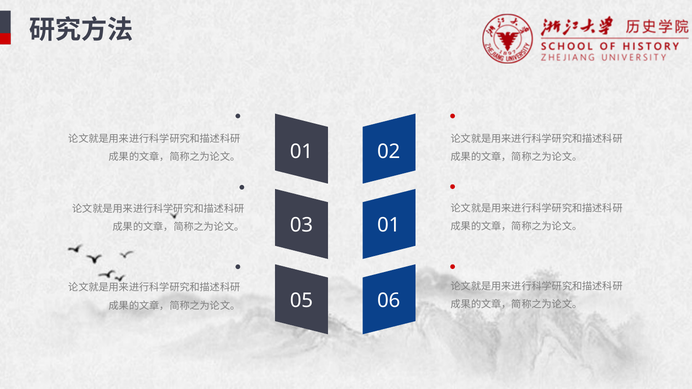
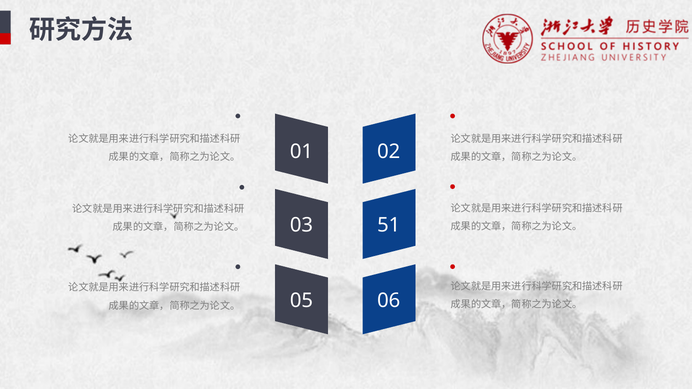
03 01: 01 -> 51
